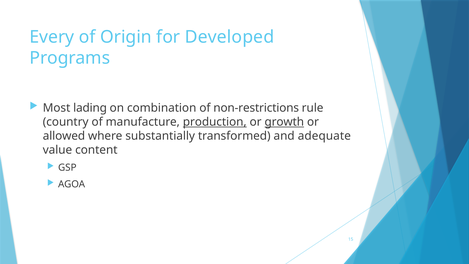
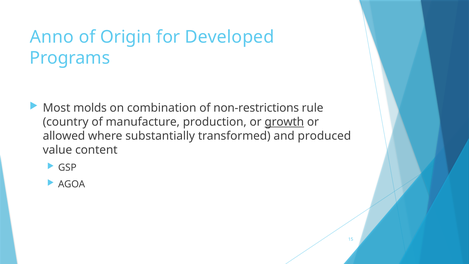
Every: Every -> Anno
lading: lading -> molds
production underline: present -> none
adequate: adequate -> produced
